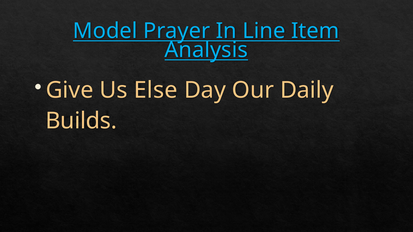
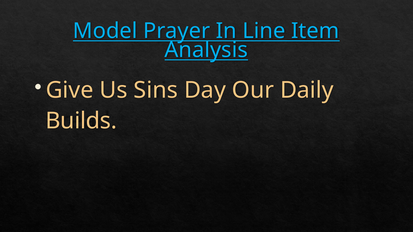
Else: Else -> Sins
